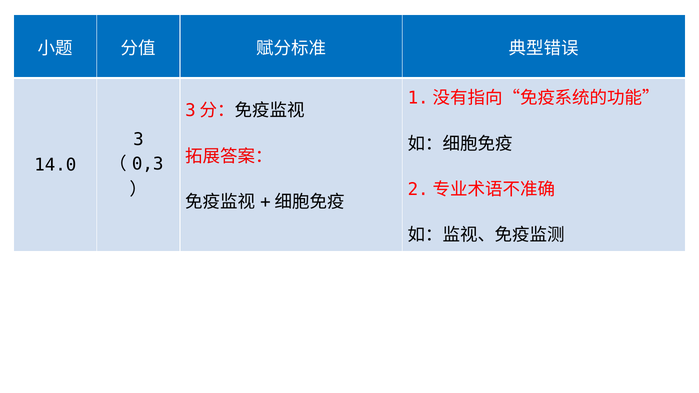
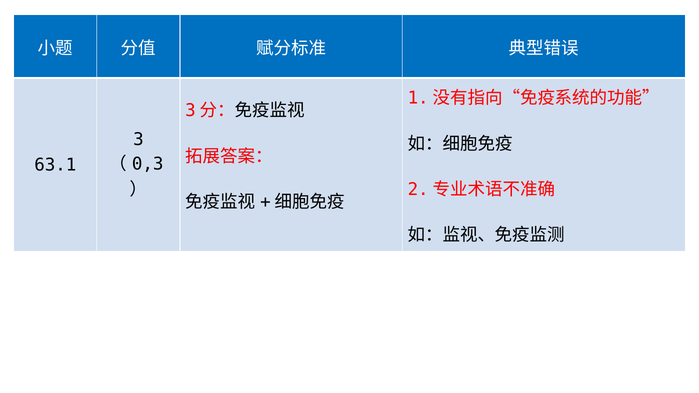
14.0: 14.0 -> 63.1
